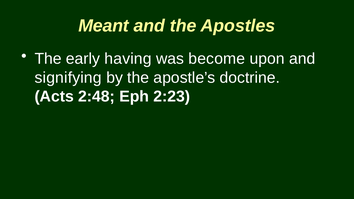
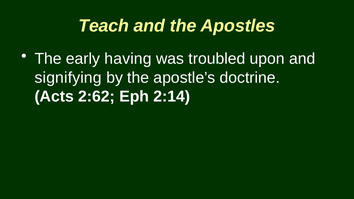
Meant: Meant -> Teach
become: become -> troubled
2:48: 2:48 -> 2:62
2:23: 2:23 -> 2:14
